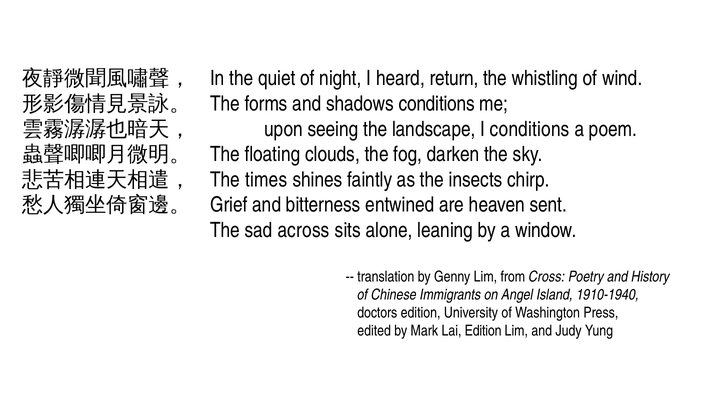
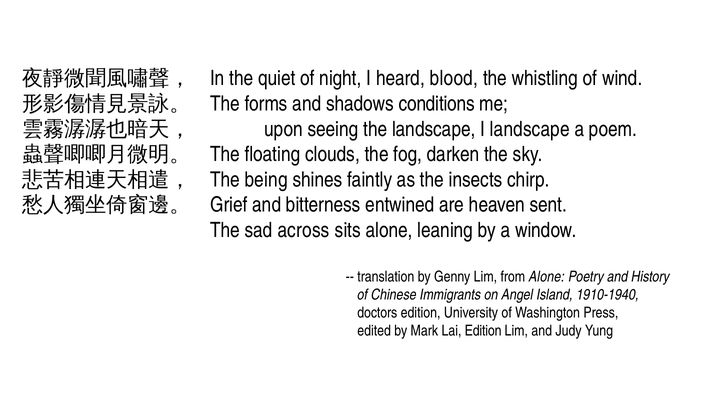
return: return -> blood
I conditions: conditions -> landscape
times: times -> being
from Cross: Cross -> Alone
